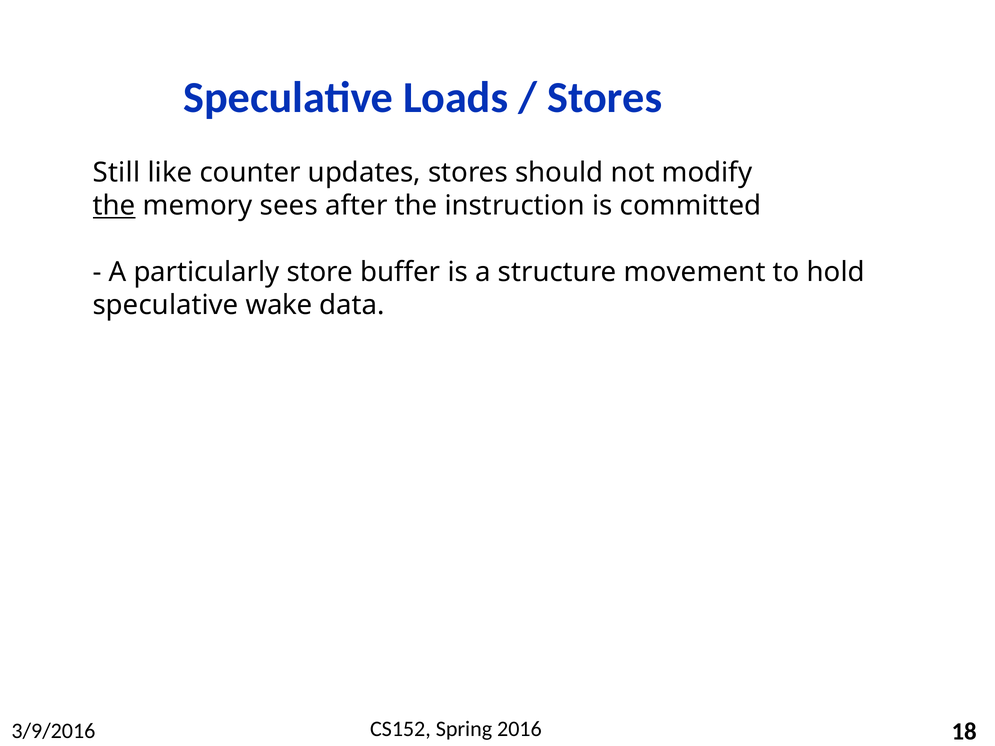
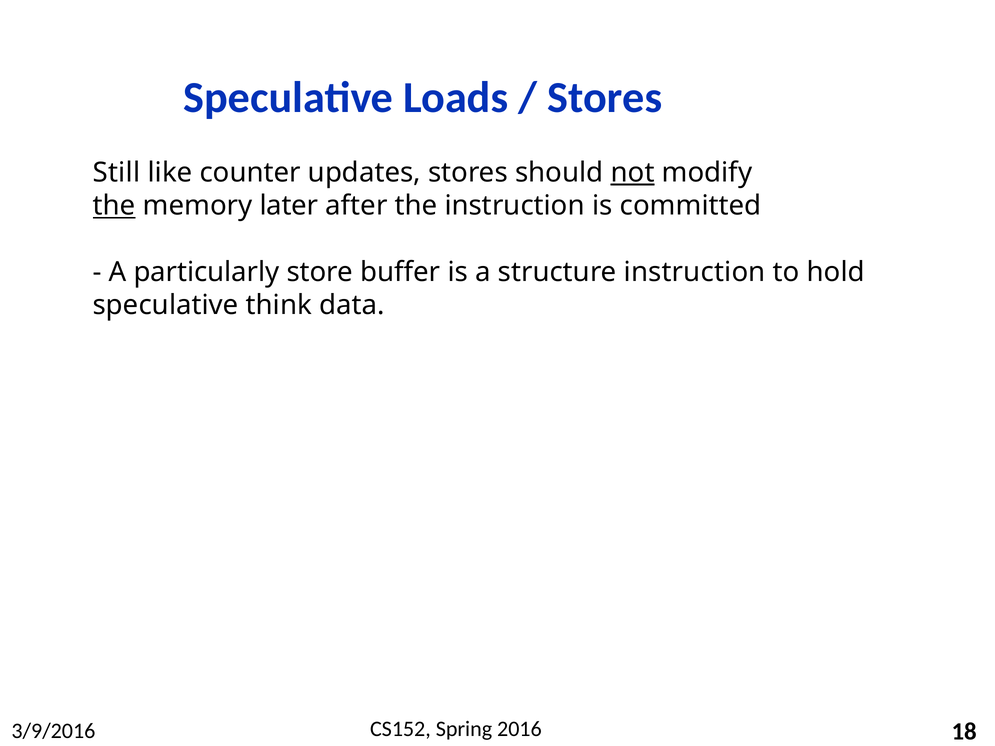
not underline: none -> present
sees: sees -> later
structure movement: movement -> instruction
wake: wake -> think
